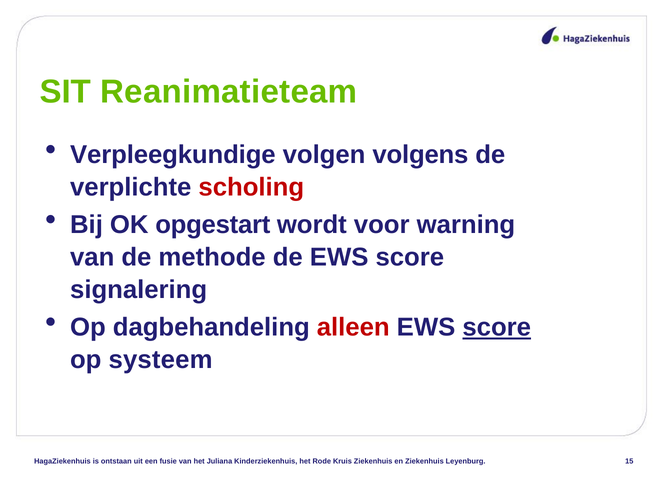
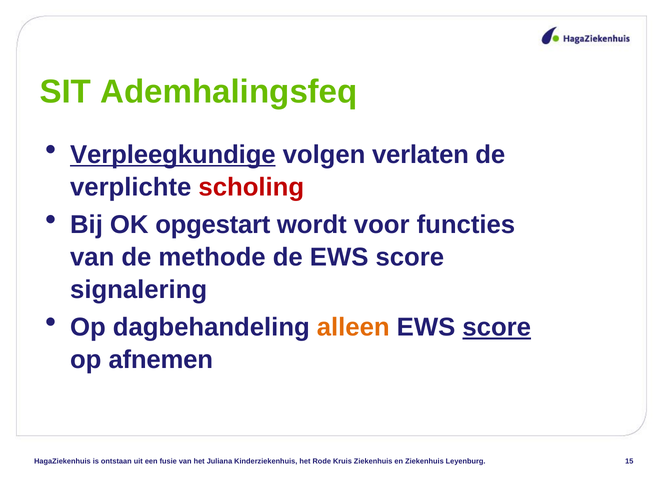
Reanimatieteam: Reanimatieteam -> Ademhalingsfeq
Verpleegkundige underline: none -> present
volgens: volgens -> verlaten
warning: warning -> functies
alleen colour: red -> orange
systeem: systeem -> afnemen
